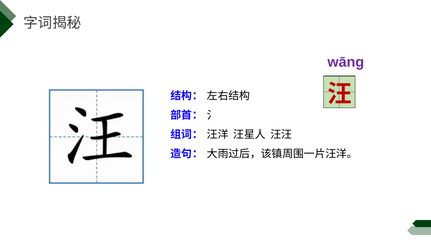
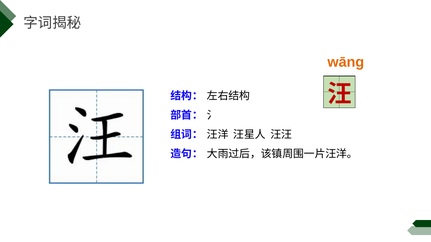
wāng colour: purple -> orange
